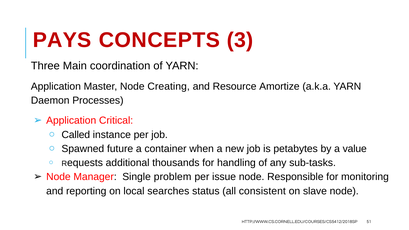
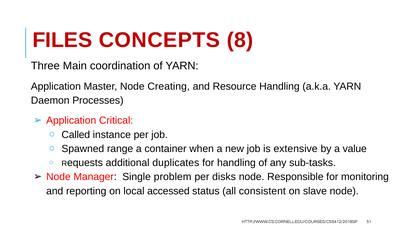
PAYS: PAYS -> FILES
3: 3 -> 8
Resource Amortize: Amortize -> Handling
future: future -> range
petabytes: petabytes -> extensive
thousands: thousands -> duplicates
issue: issue -> disks
searches: searches -> accessed
